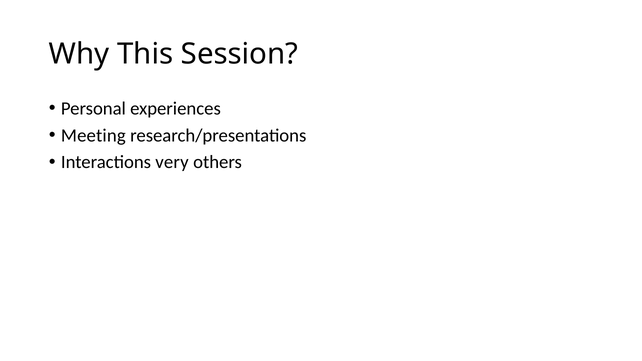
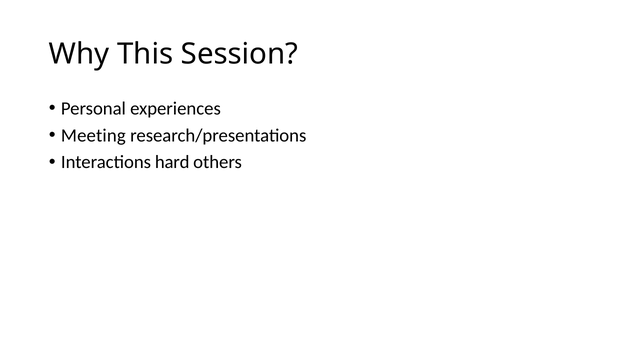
very: very -> hard
